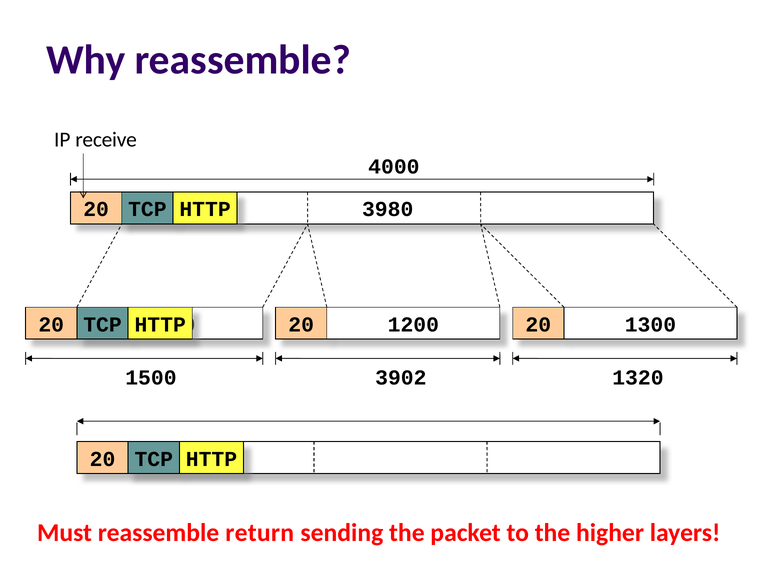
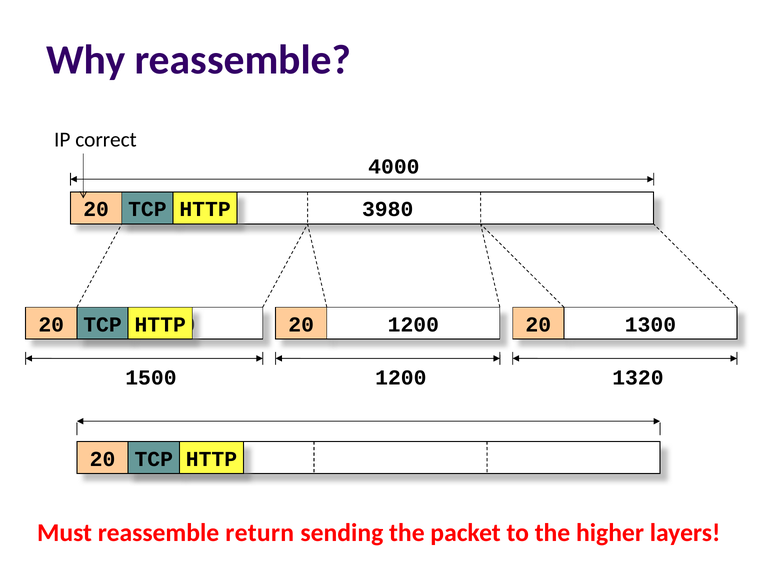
receive: receive -> correct
3902 at (401, 378): 3902 -> 1200
